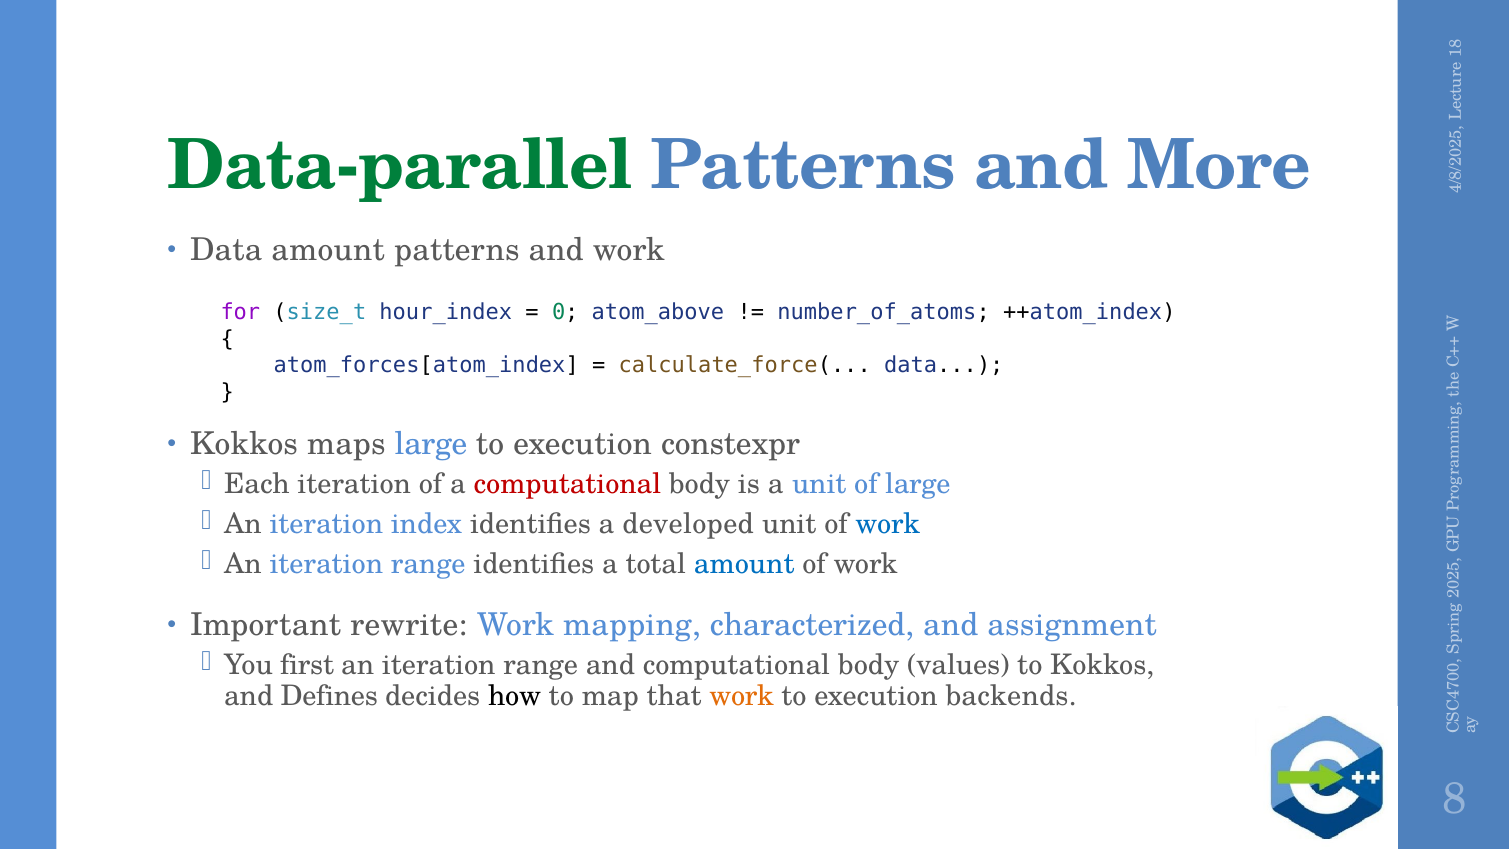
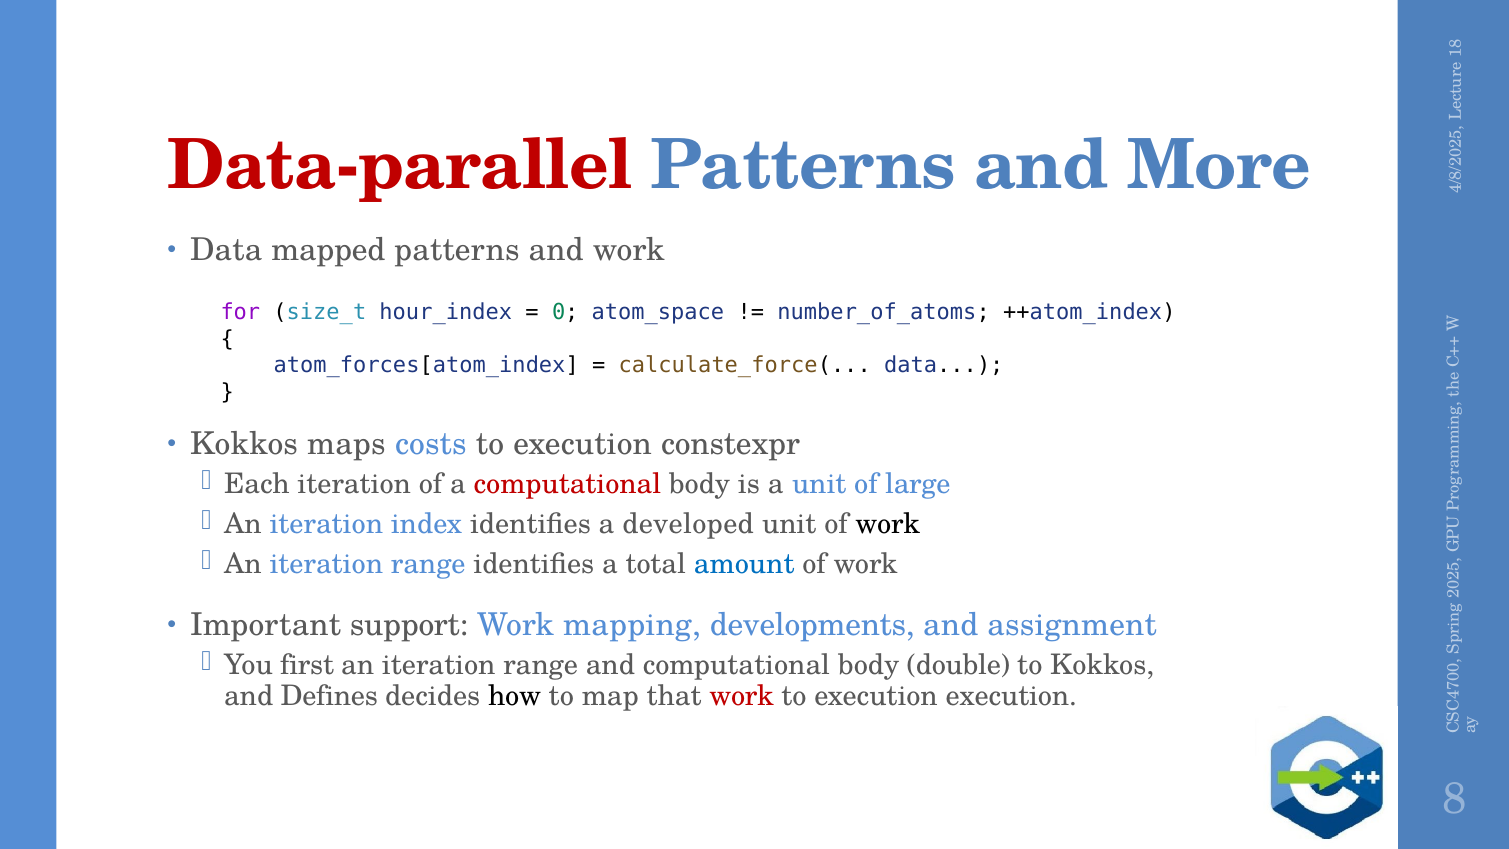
Data-parallel colour: green -> red
Data amount: amount -> mapped
atom_above: atom_above -> atom_space
maps large: large -> costs
work at (888, 524) colour: blue -> black
rewrite: rewrite -> support
characterized: characterized -> developments
values: values -> double
work at (742, 696) colour: orange -> red
execution backends: backends -> execution
